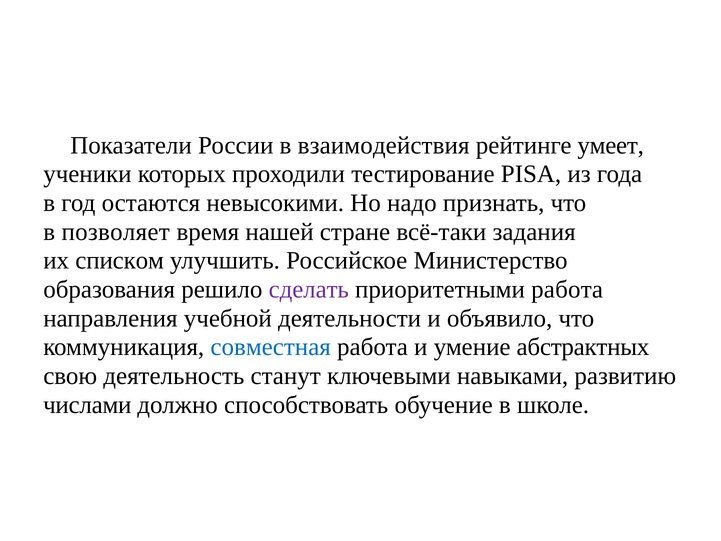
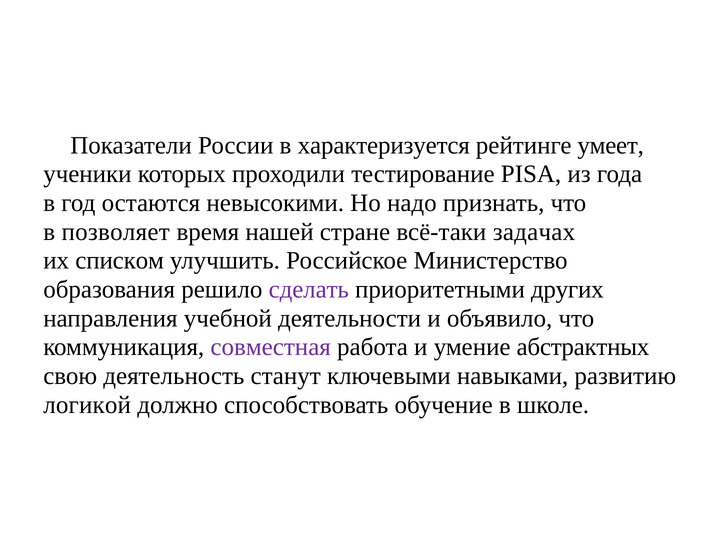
взаимодействия: взаимодействия -> характеризуется
задания: задания -> задачах
приоритетными работа: работа -> других
совместная colour: blue -> purple
числами: числами -> логикой
